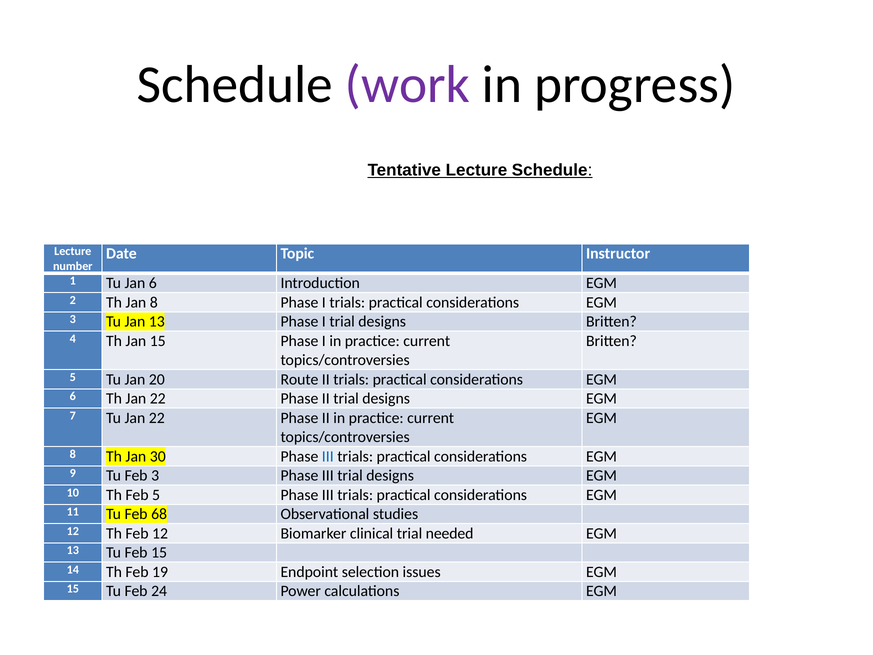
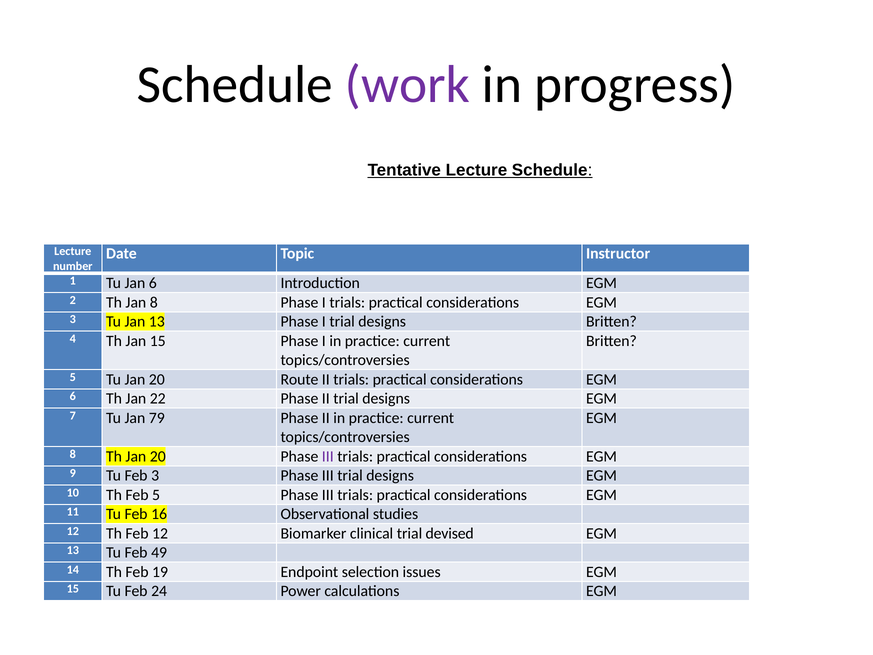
Tu Jan 22: 22 -> 79
Th Jan 30: 30 -> 20
III at (328, 456) colour: blue -> purple
68: 68 -> 16
needed: needed -> devised
Feb 15: 15 -> 49
